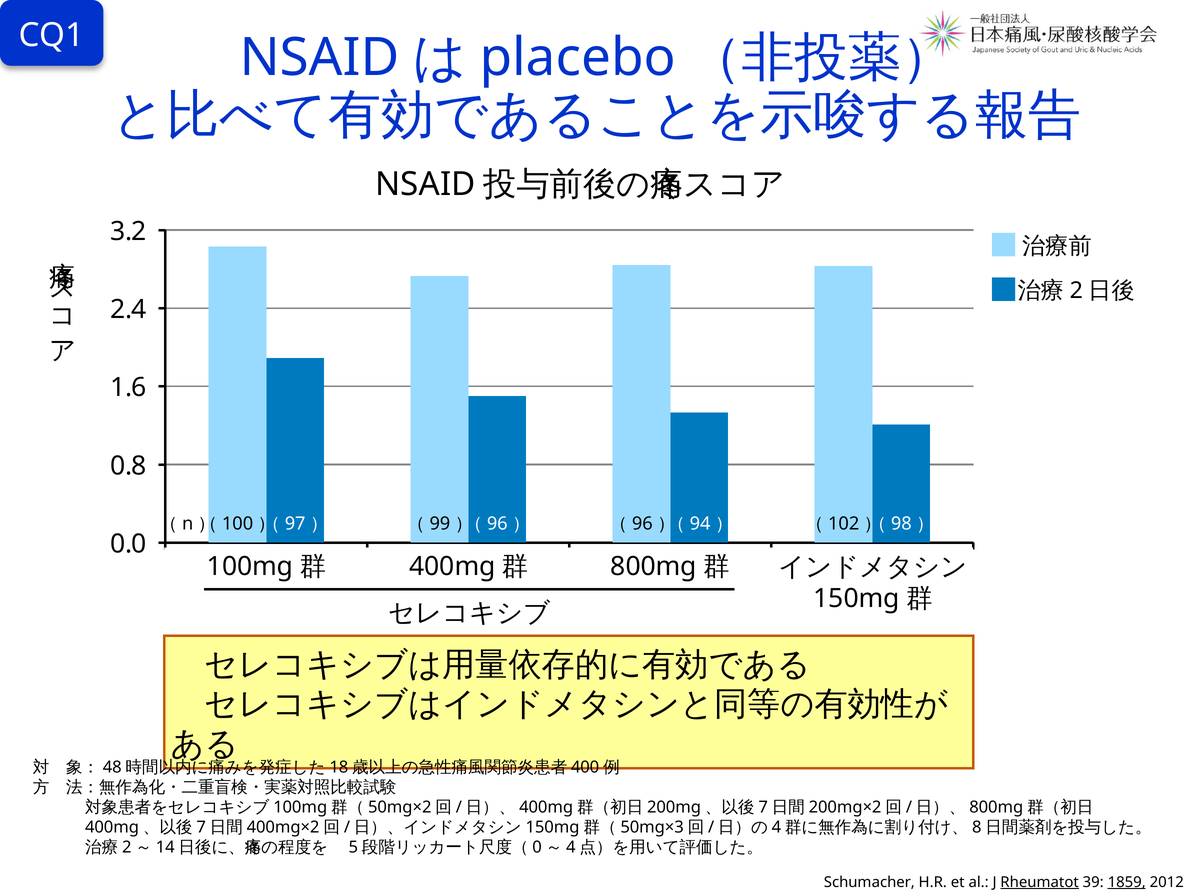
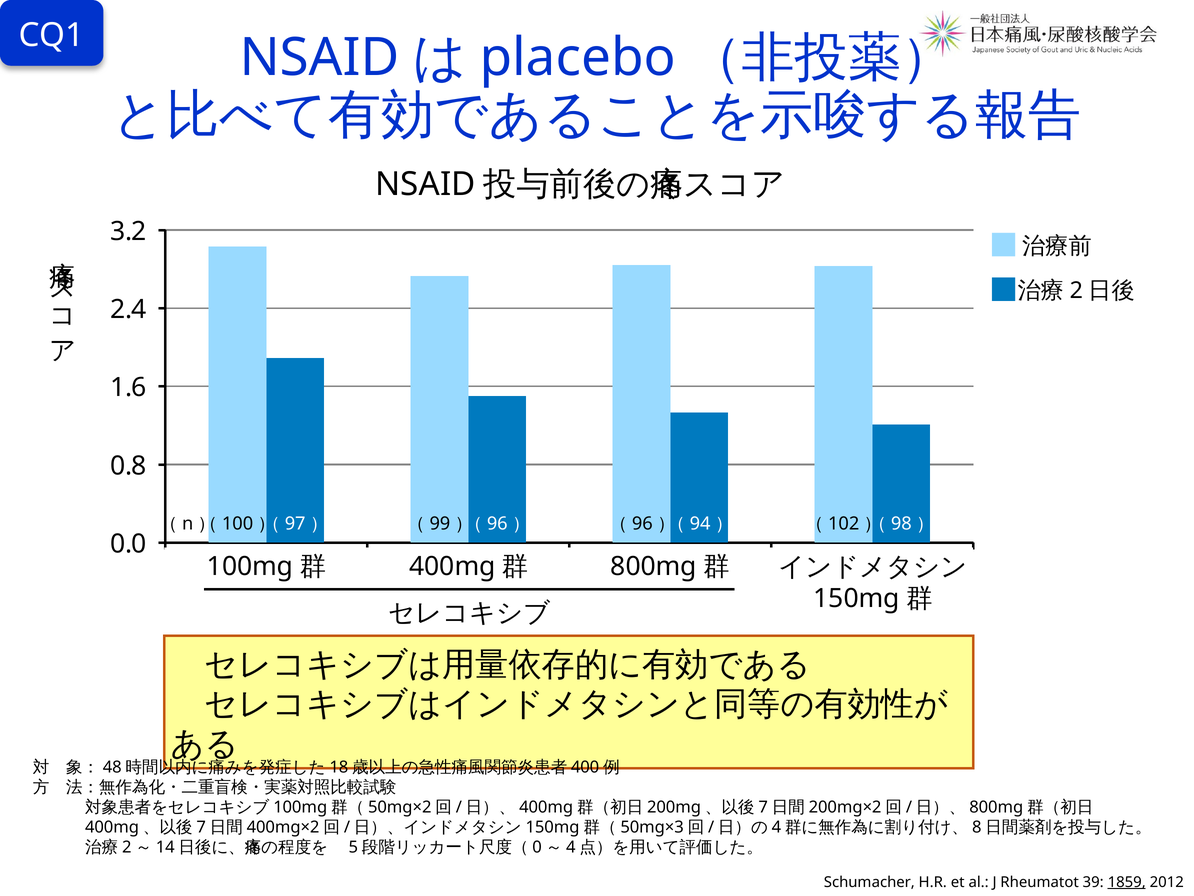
Rheumatot underline: present -> none
